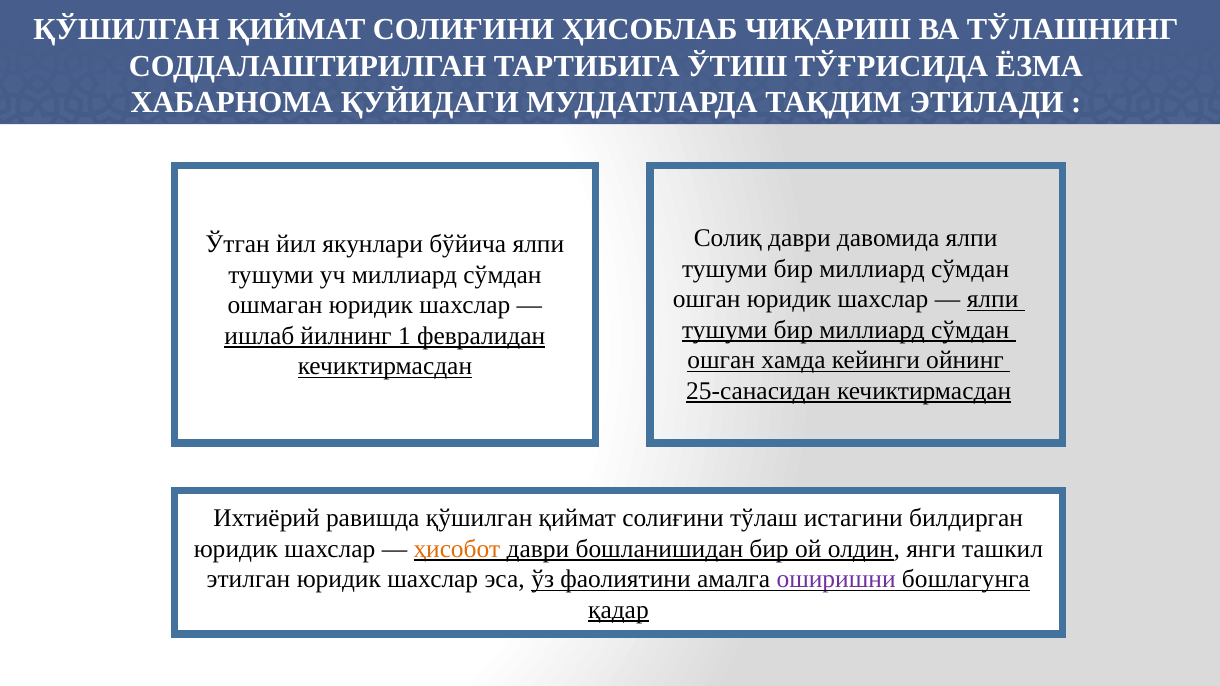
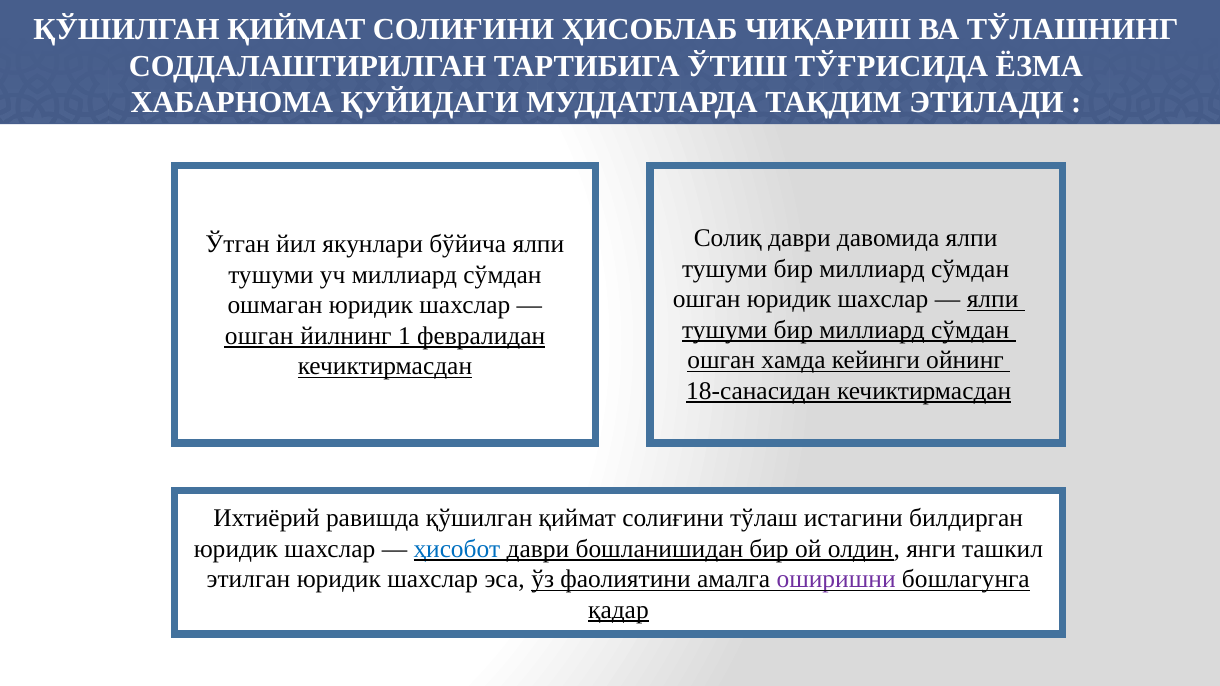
ишлаб at (259, 336): ишлаб -> ошган
25-санасидан: 25-санасидан -> 18-санасидан
ҳисобот colour: orange -> blue
